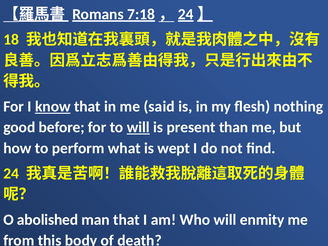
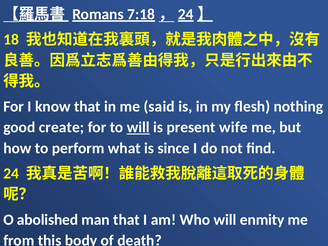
know underline: present -> none
before: before -> create
than: than -> wife
wept: wept -> since
